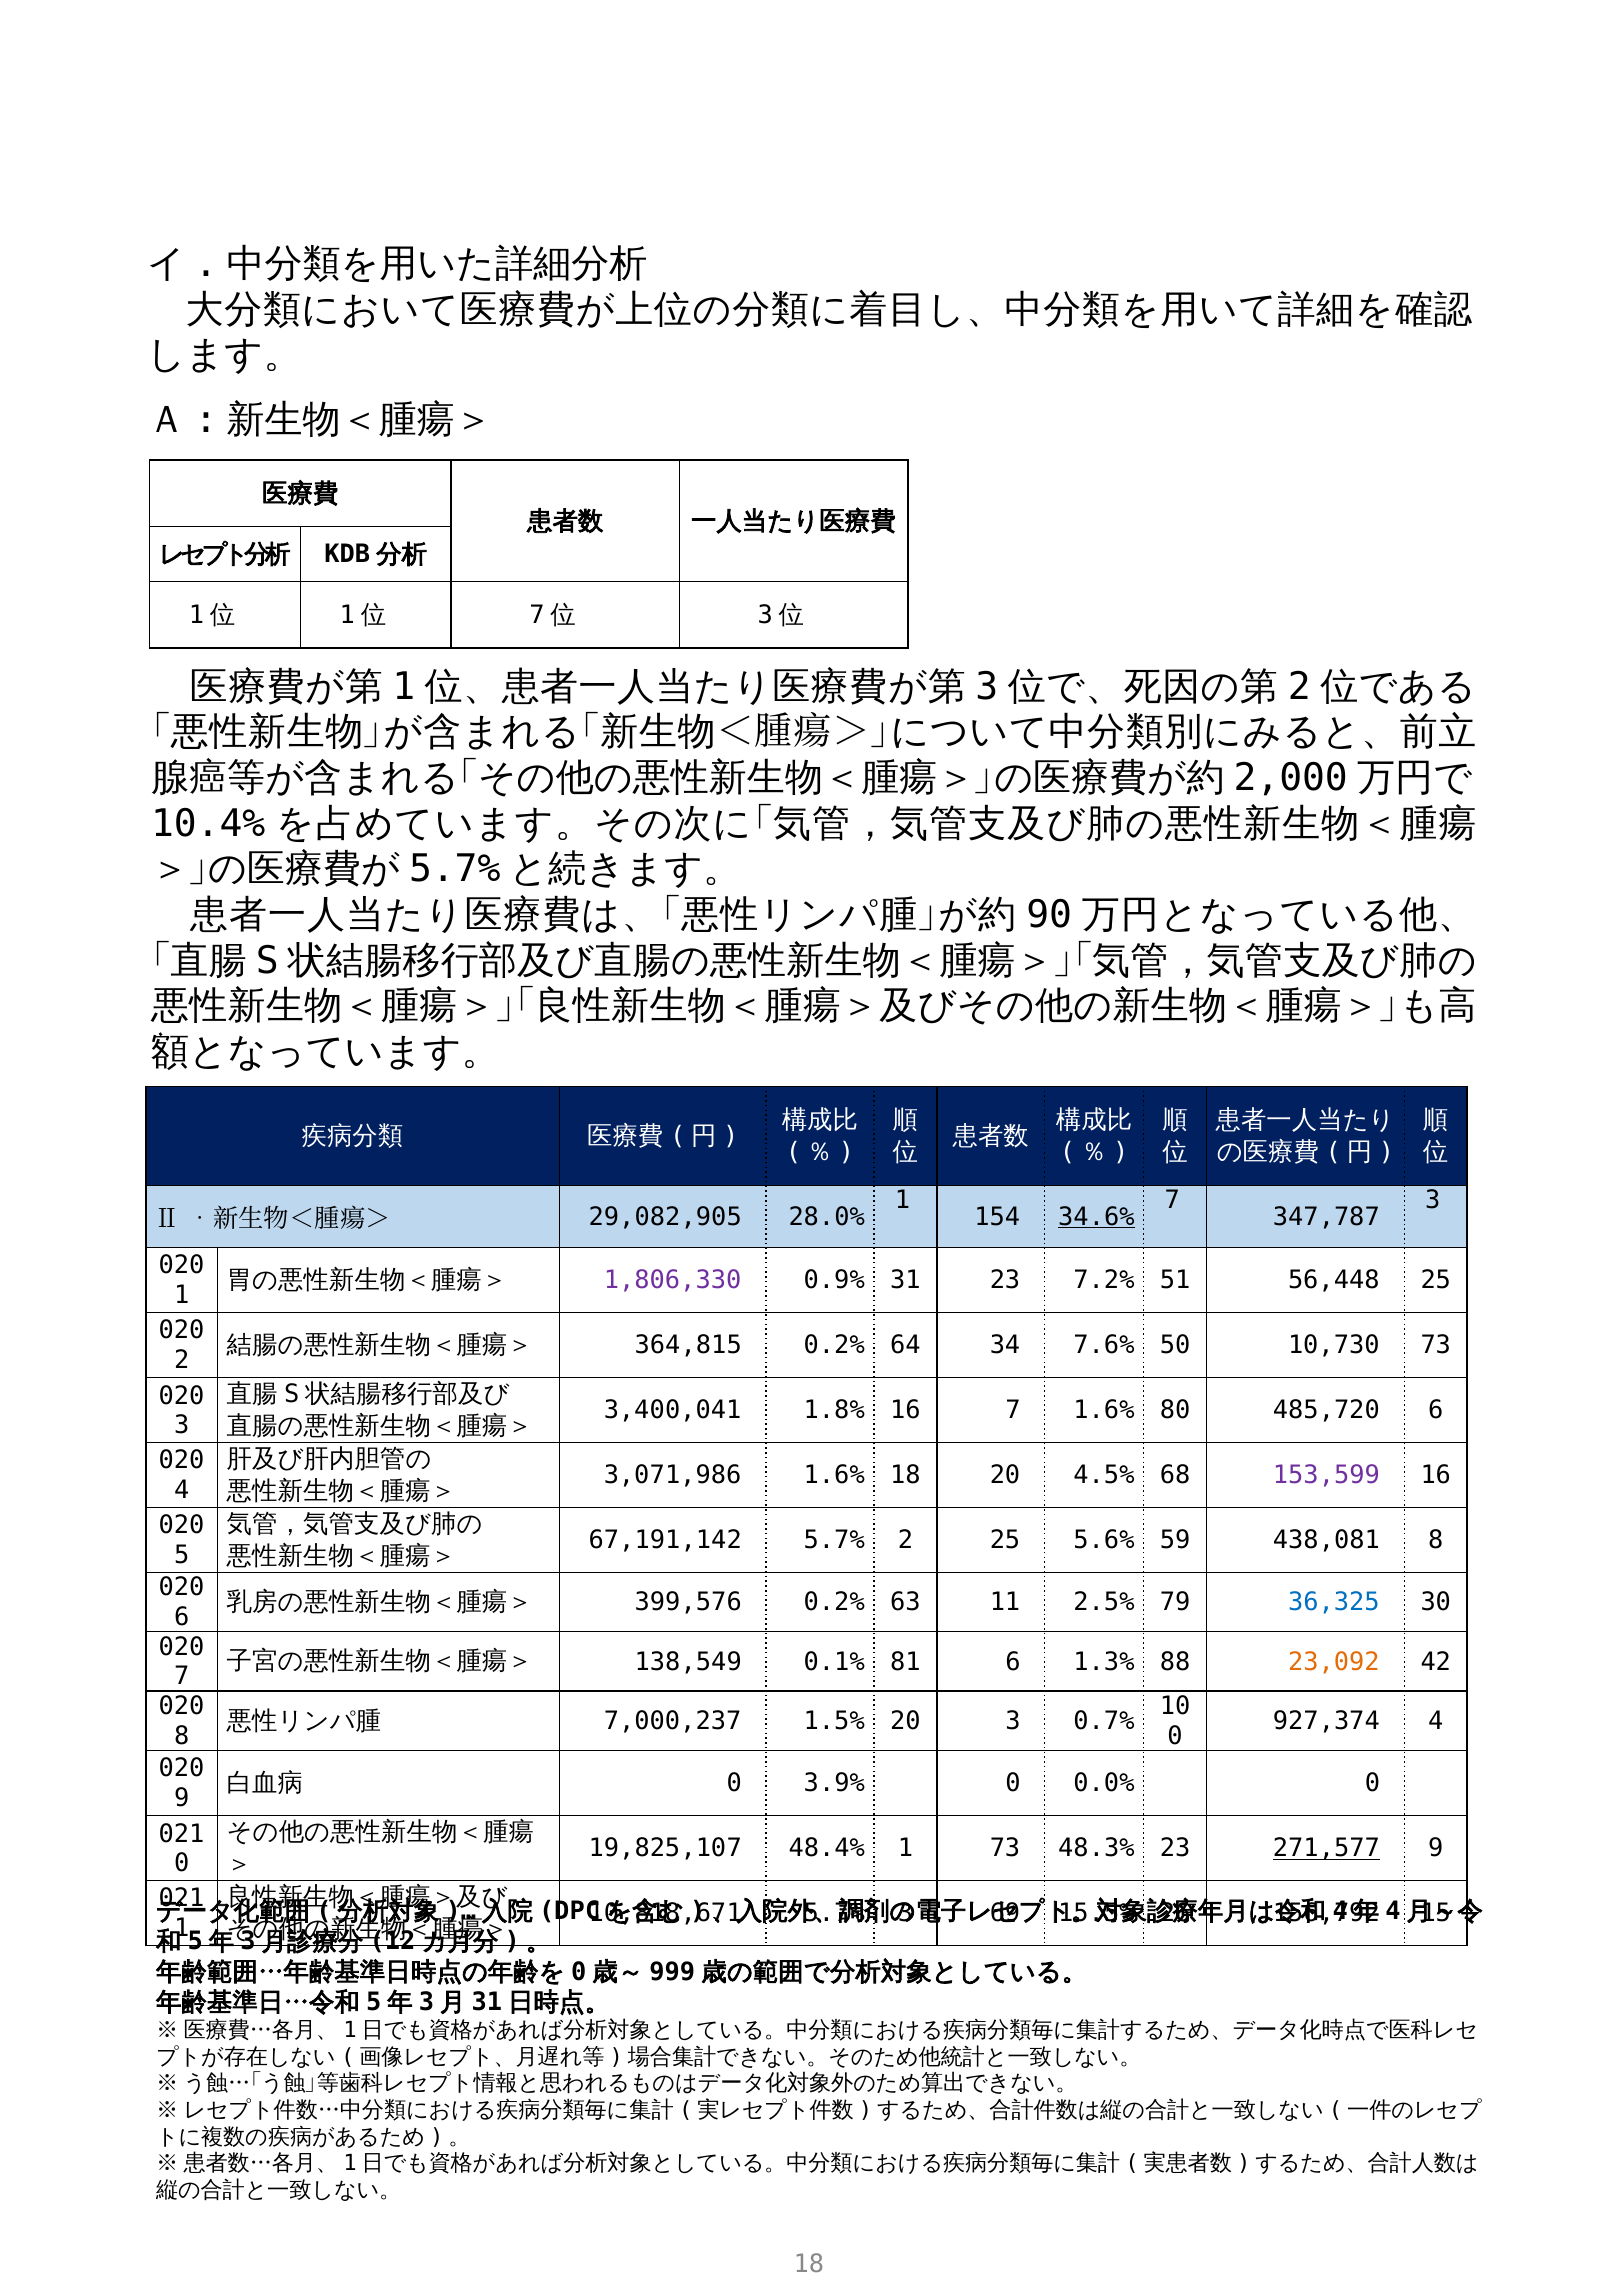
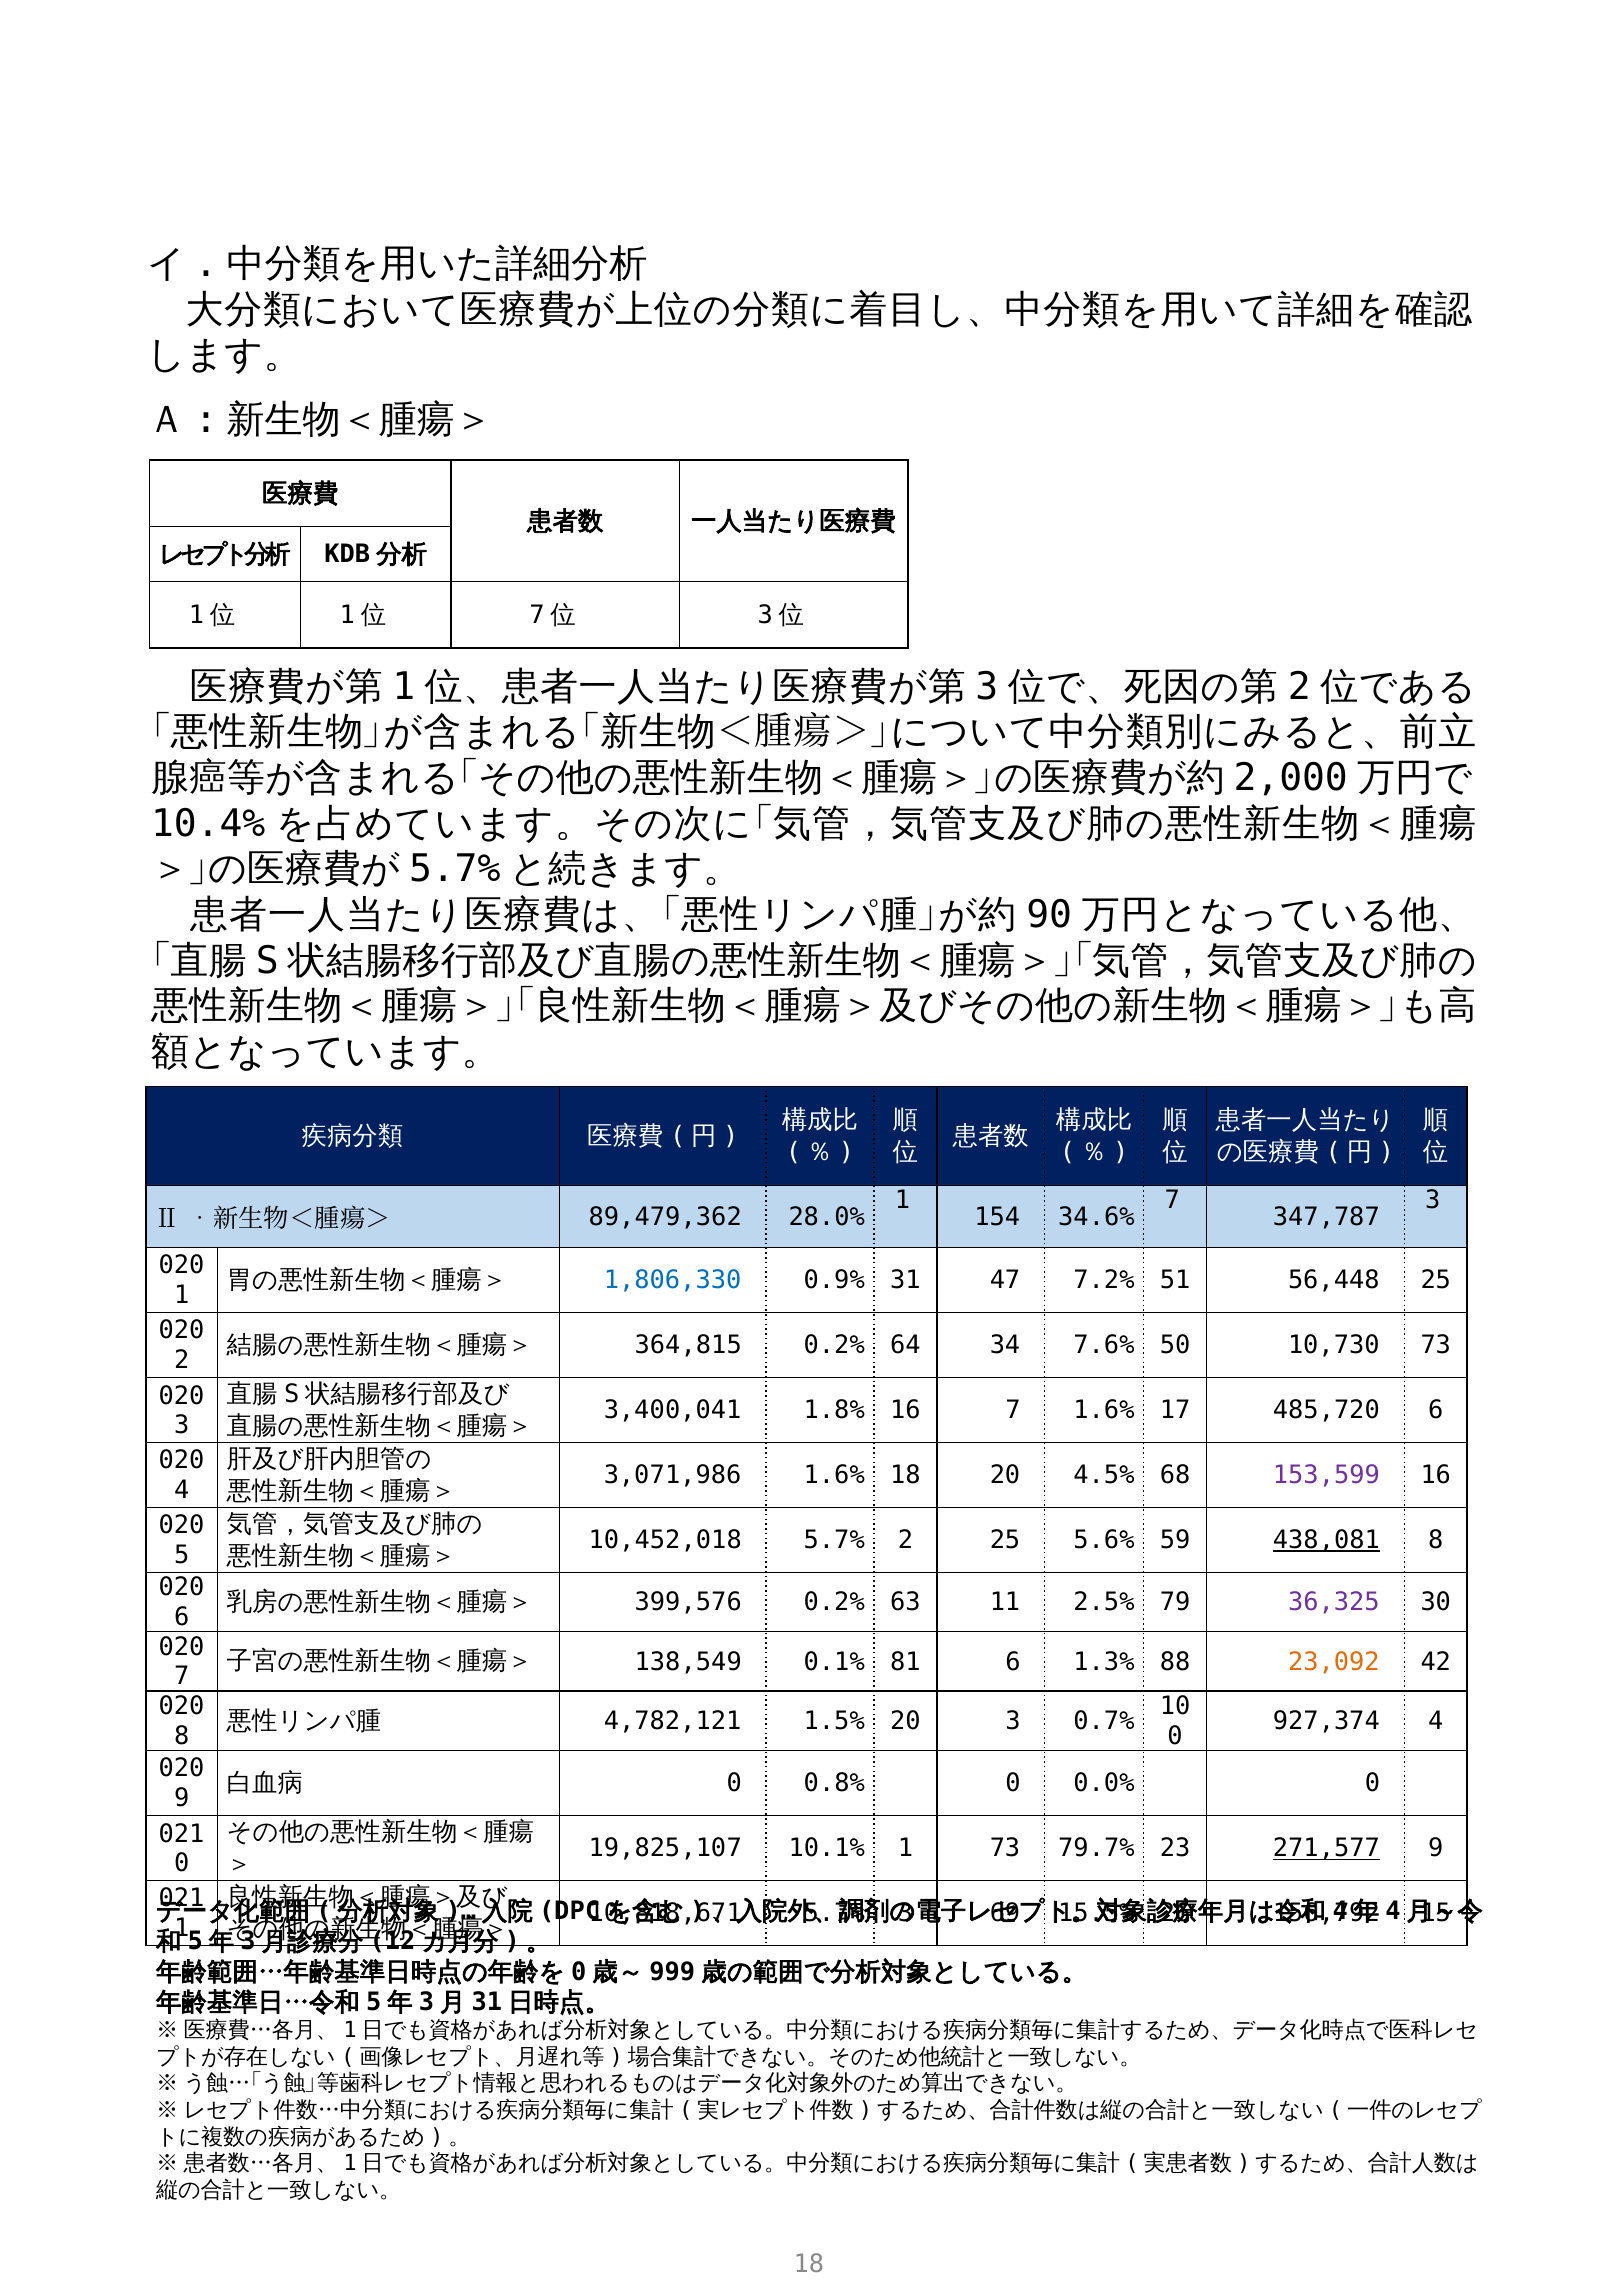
34.6% underline: present -> none
29,082,905: 29,082,905 -> 89,479,362
1,806,330 colour: purple -> blue
31 23: 23 -> 47
80: 80 -> 17
67,191,142: 67,191,142 -> 10,452,018
438,081 underline: none -> present
36,325 colour: blue -> purple
7,000,237: 7,000,237 -> 4,782,121
3.9%: 3.9% -> 0.8%
48.4%: 48.4% -> 10.1%
48.3%: 48.3% -> 79.7%
